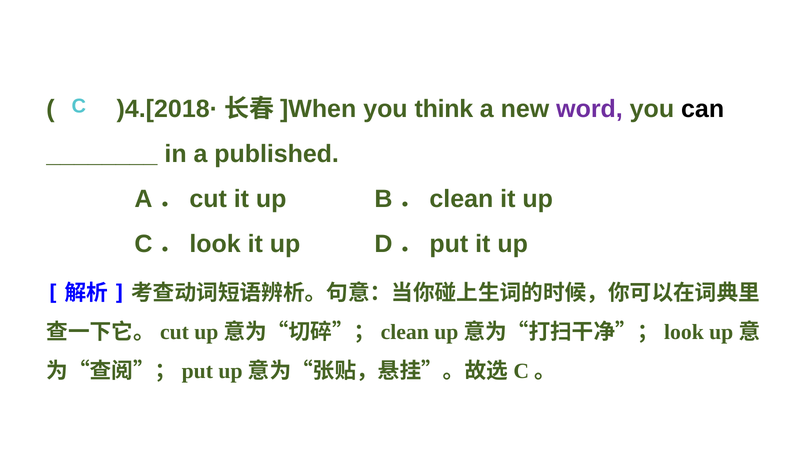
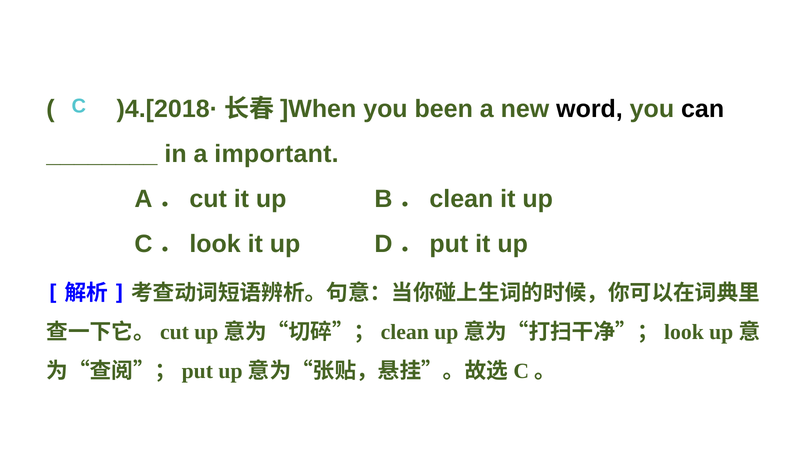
think: think -> been
word colour: purple -> black
published: published -> important
